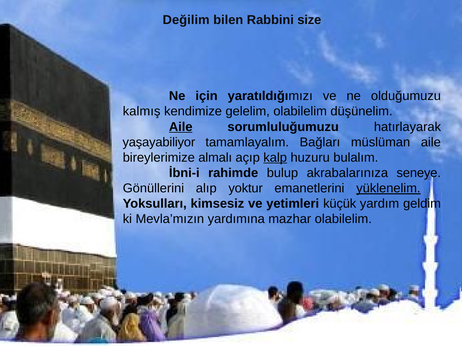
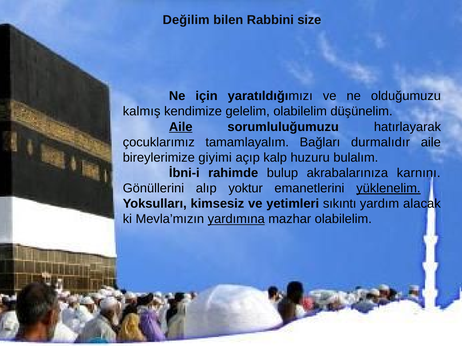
yaşayabiliyor: yaşayabiliyor -> çocuklarımız
müslüman: müslüman -> durmalıdır
almalı: almalı -> giyimi
kalp underline: present -> none
seneye: seneye -> karnını
küçük: küçük -> sıkıntı
geldim: geldim -> alacak
yardımına underline: none -> present
